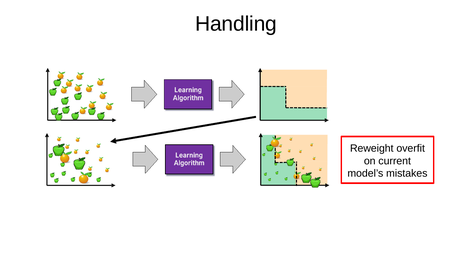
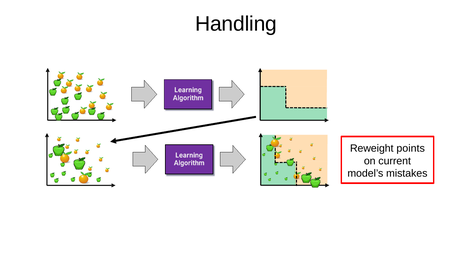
overfit: overfit -> points
